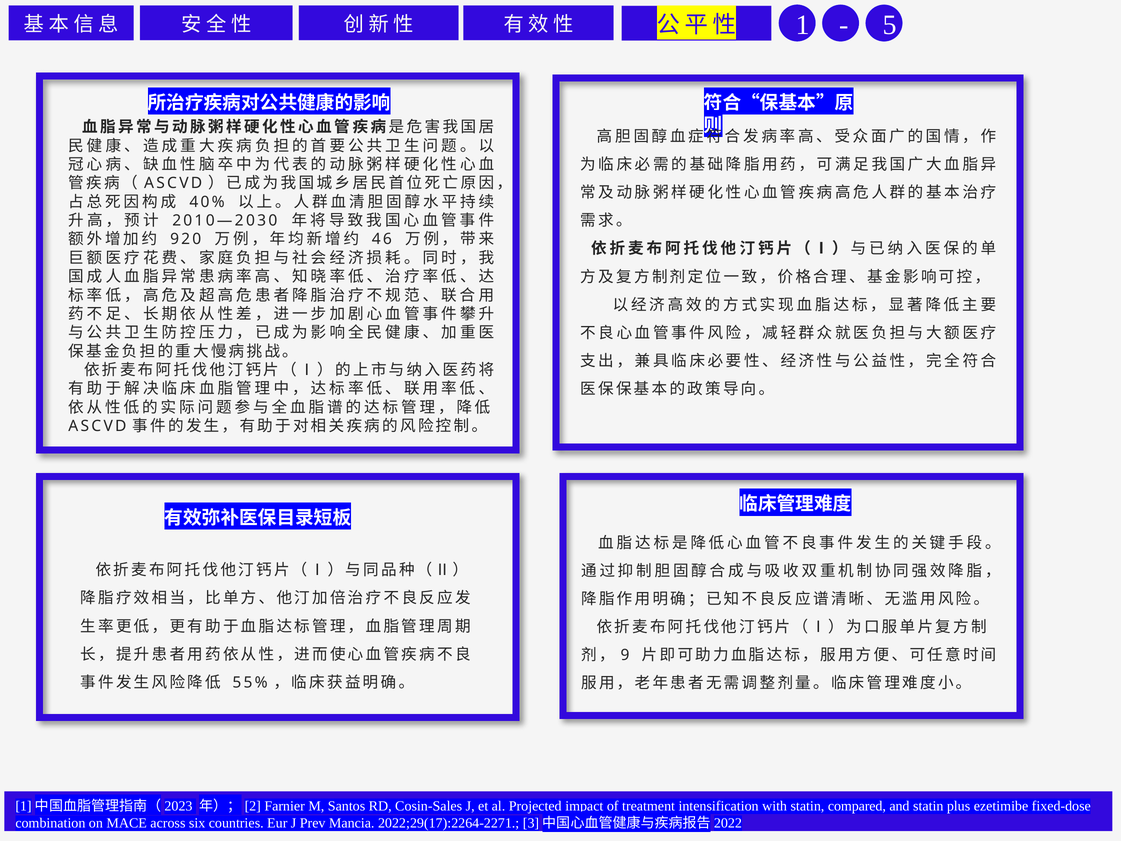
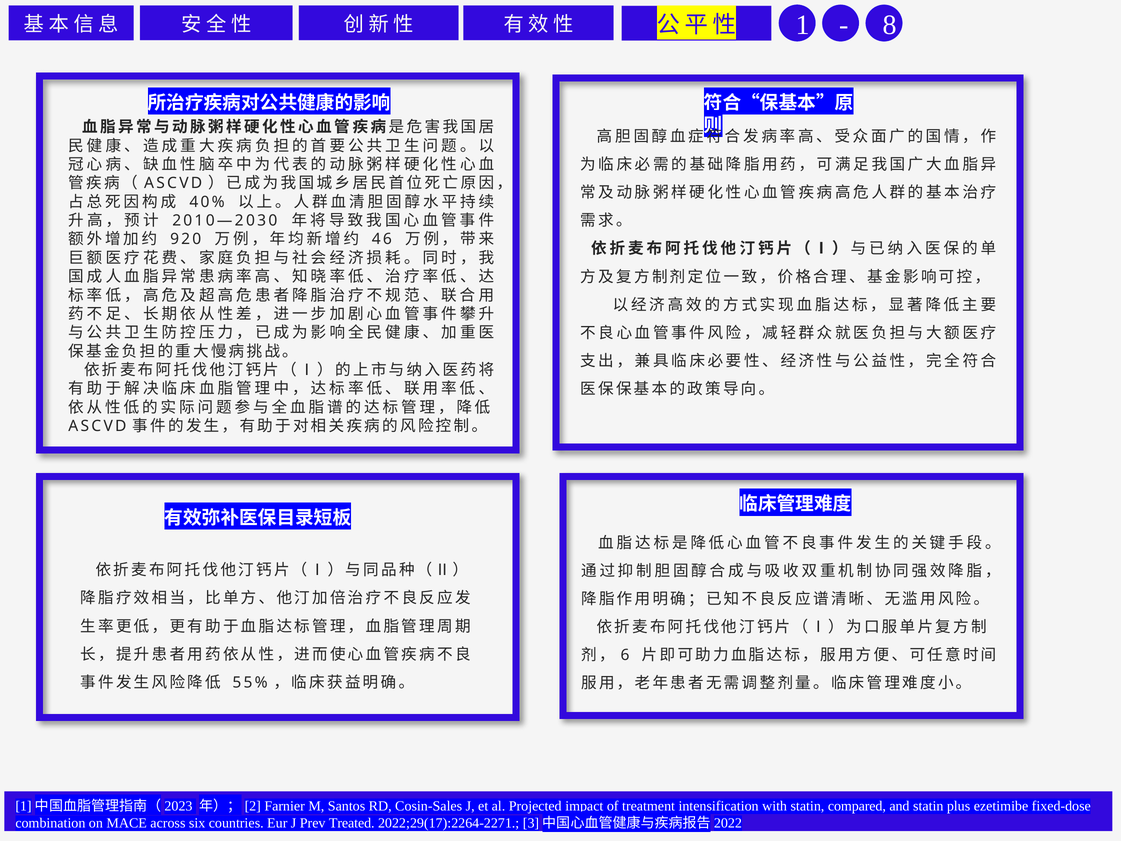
5: 5 -> 8
9: 9 -> 6
Mancia: Mancia -> Treated
